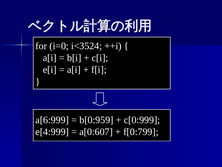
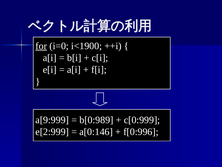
for underline: none -> present
i<3524: i<3524 -> i<1900
a[6:999: a[6:999 -> a[9:999
b[0:959: b[0:959 -> b[0:989
e[4:999: e[4:999 -> e[2:999
a[0:607: a[0:607 -> a[0:146
f[0:799: f[0:799 -> f[0:996
